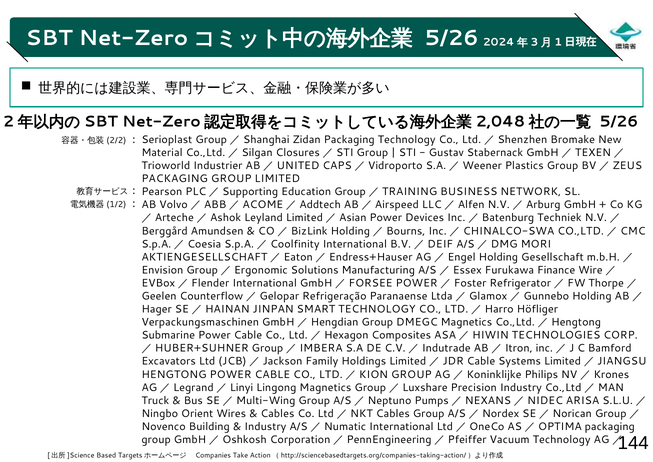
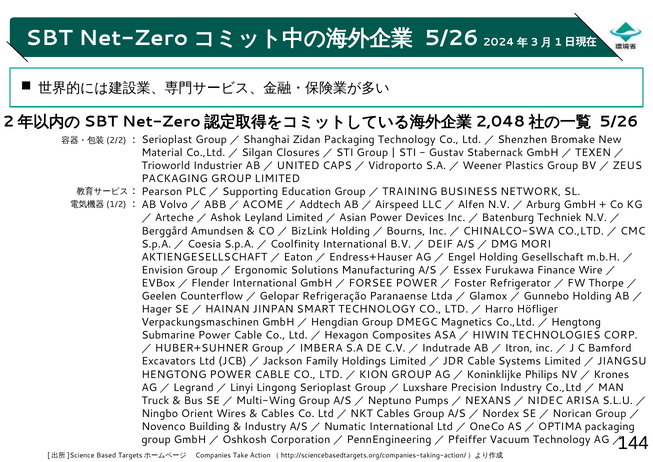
Lingong Magnetics: Magnetics -> Serioplast
